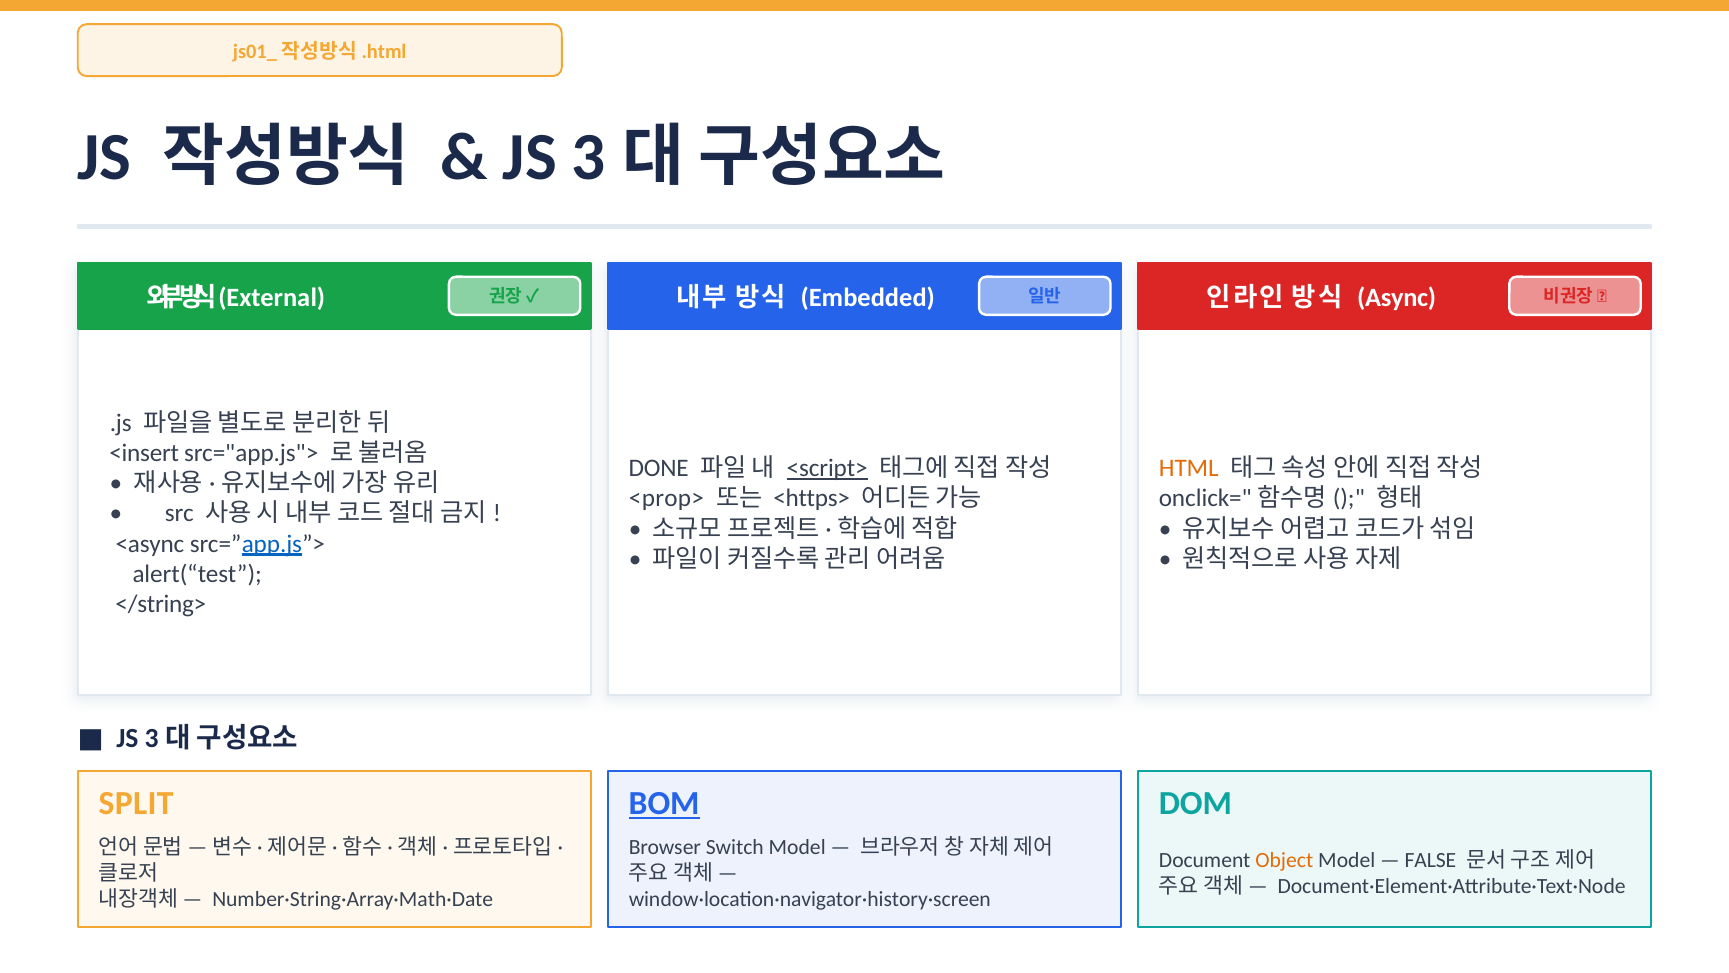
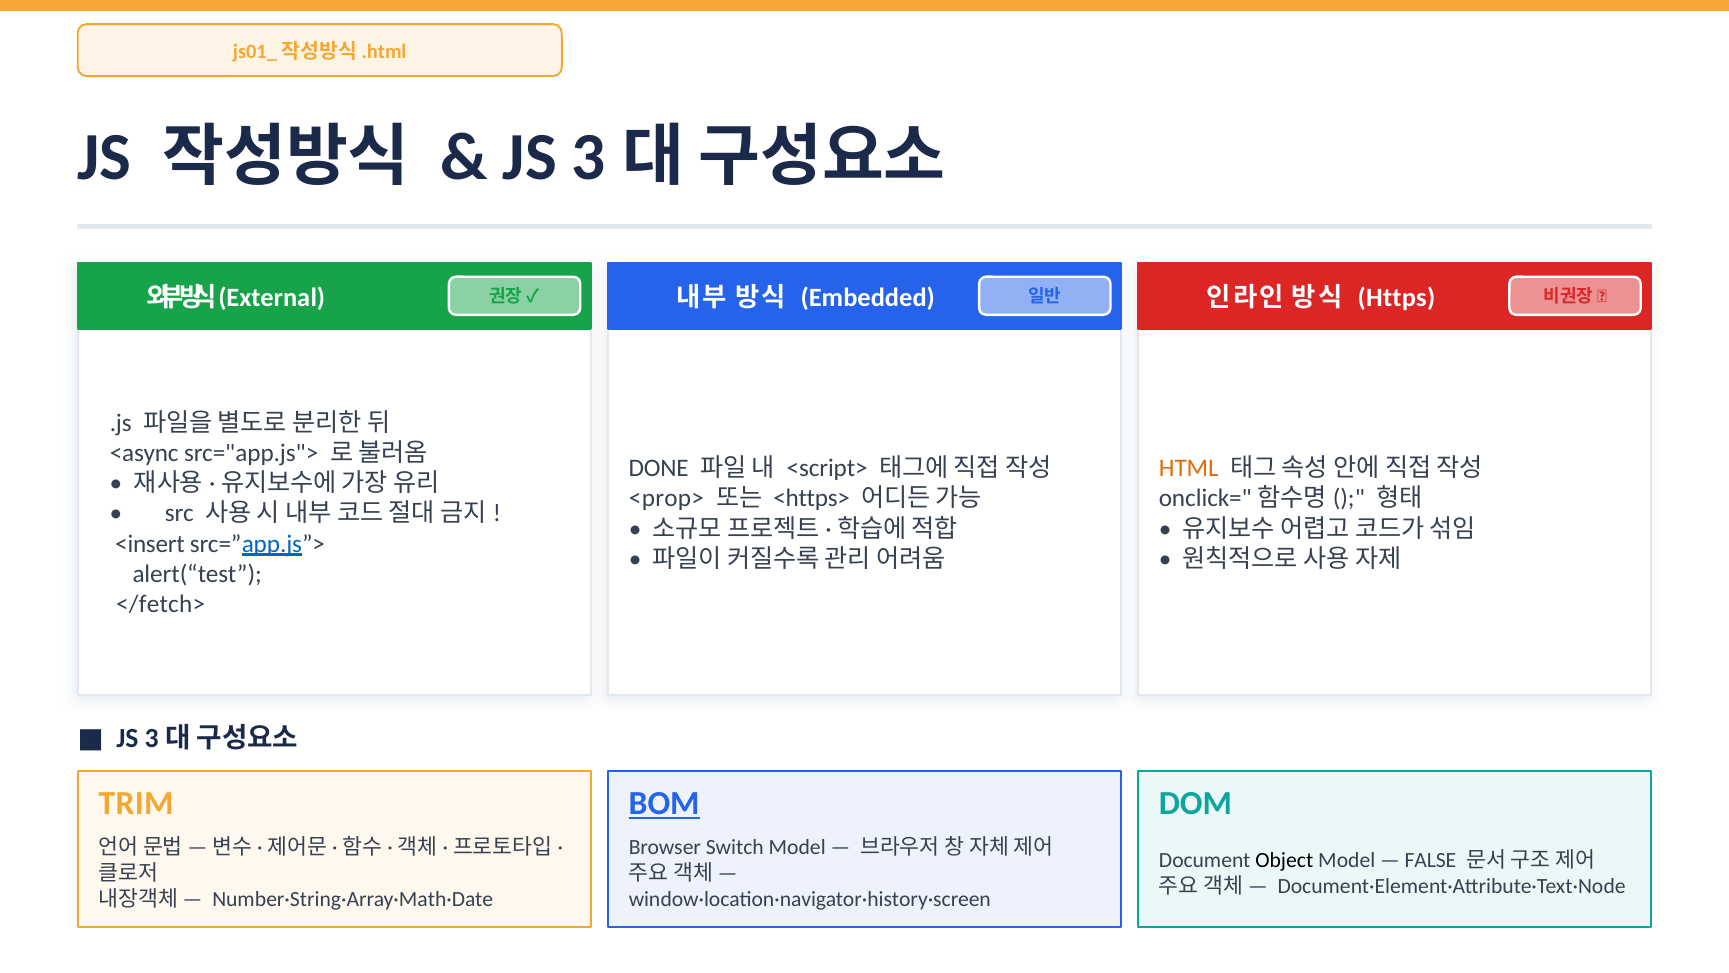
Async: Async -> Https
<insert: <insert -> <async
<script> underline: present -> none
<async: <async -> <insert
</string>: </string> -> </fetch>
SPLIT: SPLIT -> TRIM
Object colour: orange -> black
